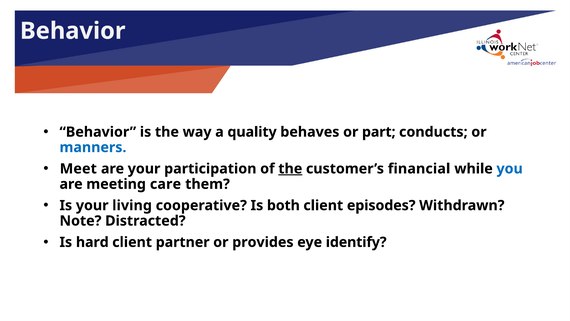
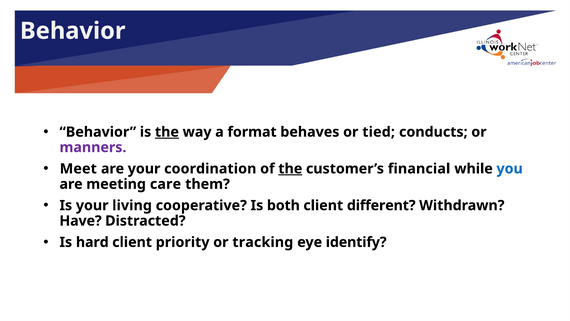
the at (167, 132) underline: none -> present
quality: quality -> format
part: part -> tied
manners colour: blue -> purple
participation: participation -> coordination
episodes: episodes -> different
Note: Note -> Have
partner: partner -> priority
provides: provides -> tracking
